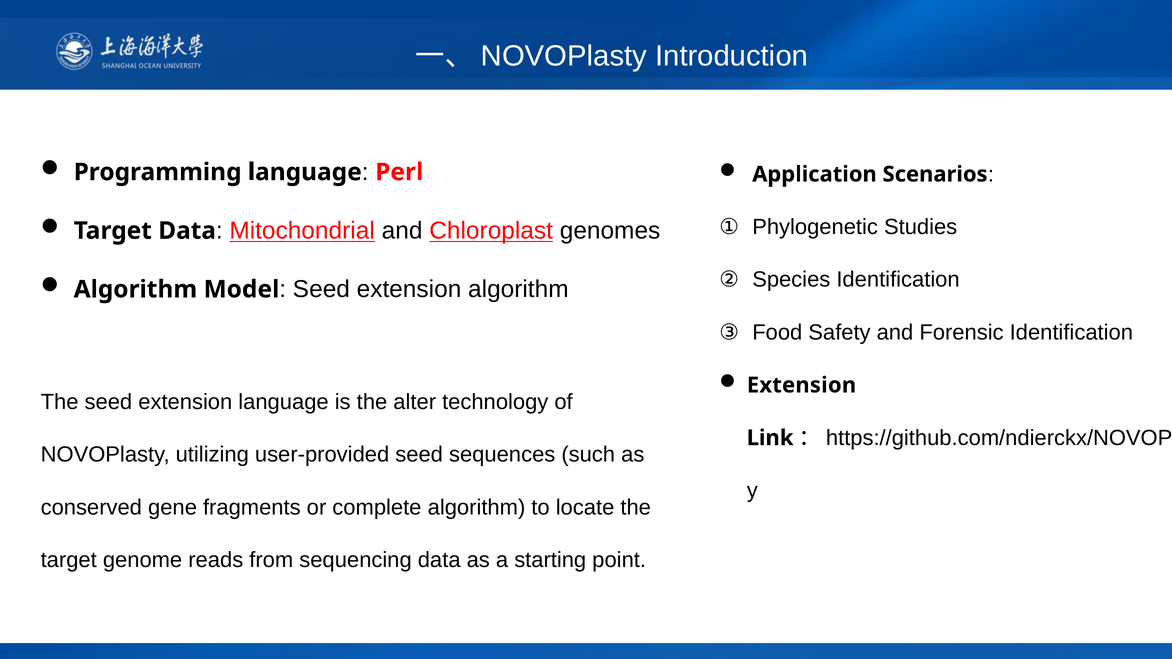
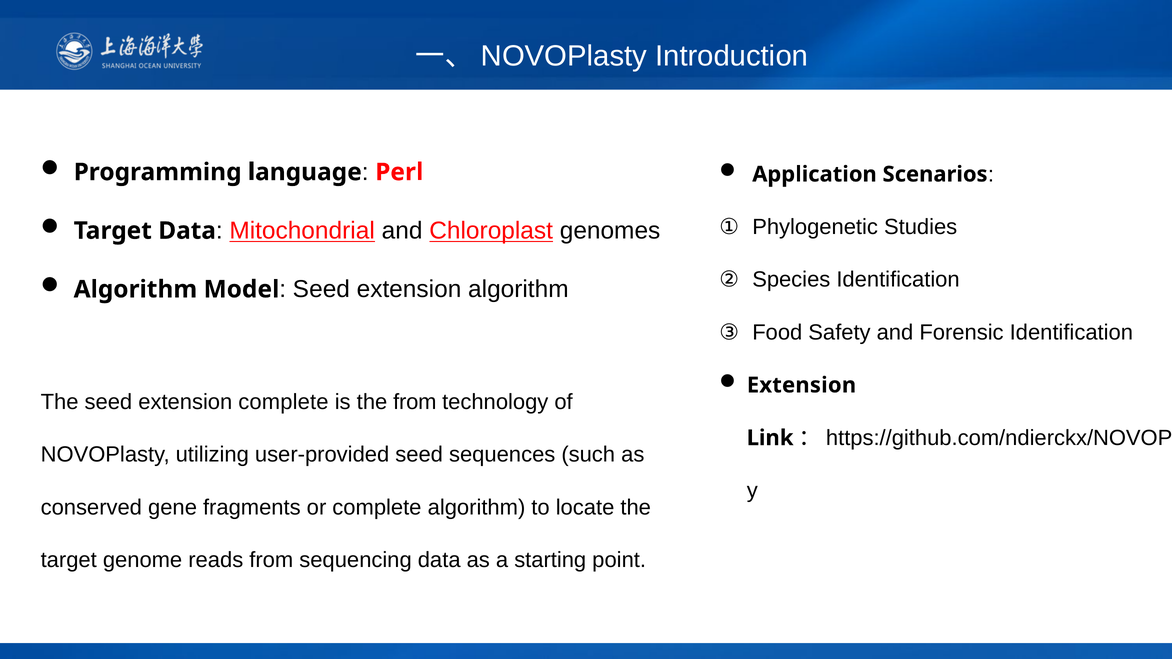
extension language: language -> complete
the alter: alter -> from
